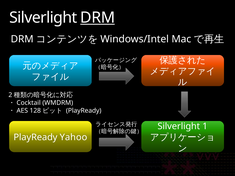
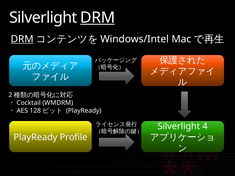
DRM at (22, 39) underline: none -> present
1: 1 -> 4
Yahoo: Yahoo -> Profile
